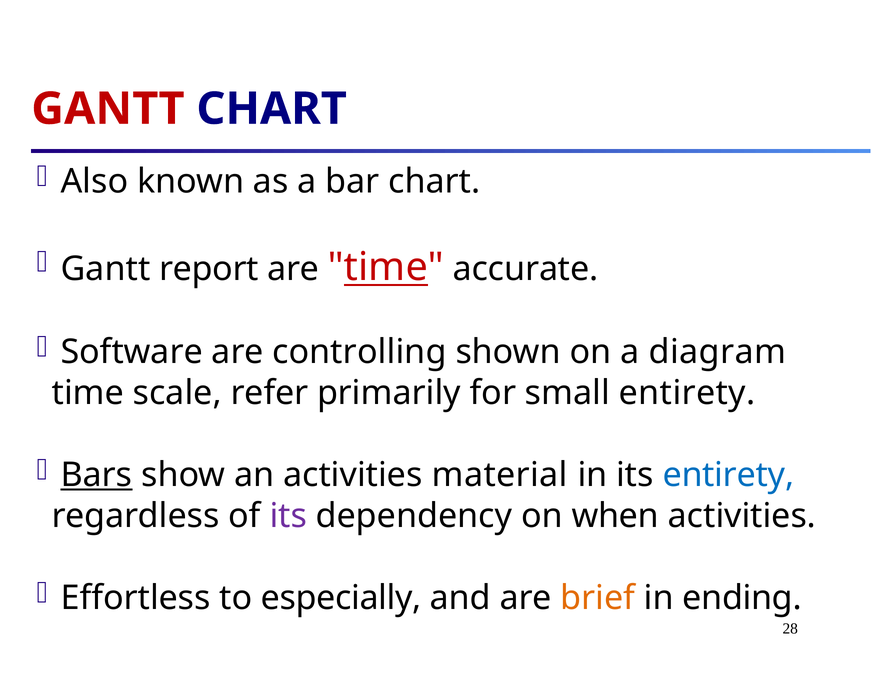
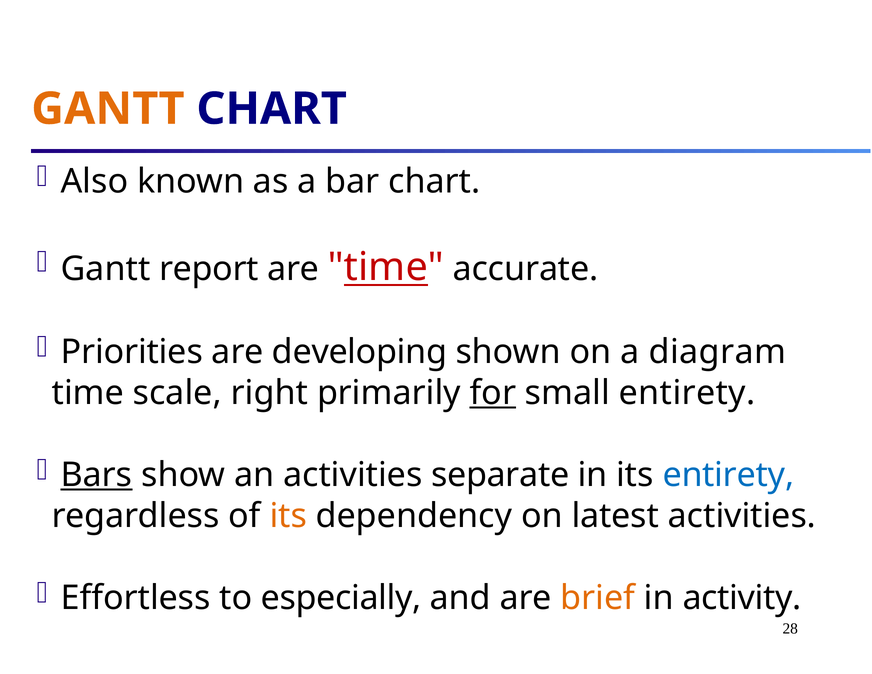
GANTT at (108, 109) colour: red -> orange
Software: Software -> Priorities
controlling: controlling -> developing
refer: refer -> right
for underline: none -> present
material: material -> separate
its at (288, 516) colour: purple -> orange
when: when -> latest
ending: ending -> activity
